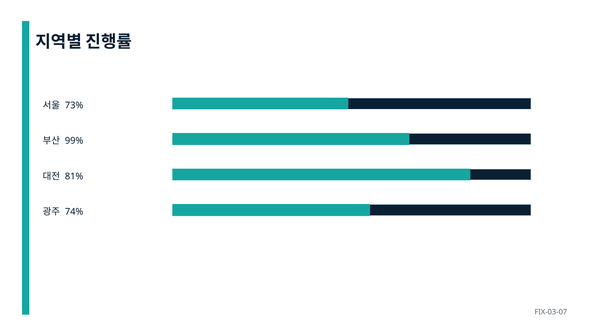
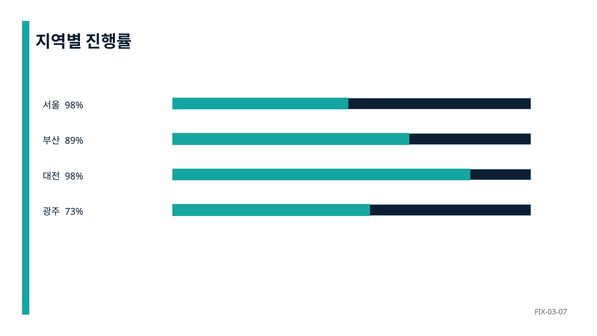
73% at (74, 105): 73% -> 98%
99%: 99% -> 89%
81% at (74, 176): 81% -> 98%
74%: 74% -> 73%
